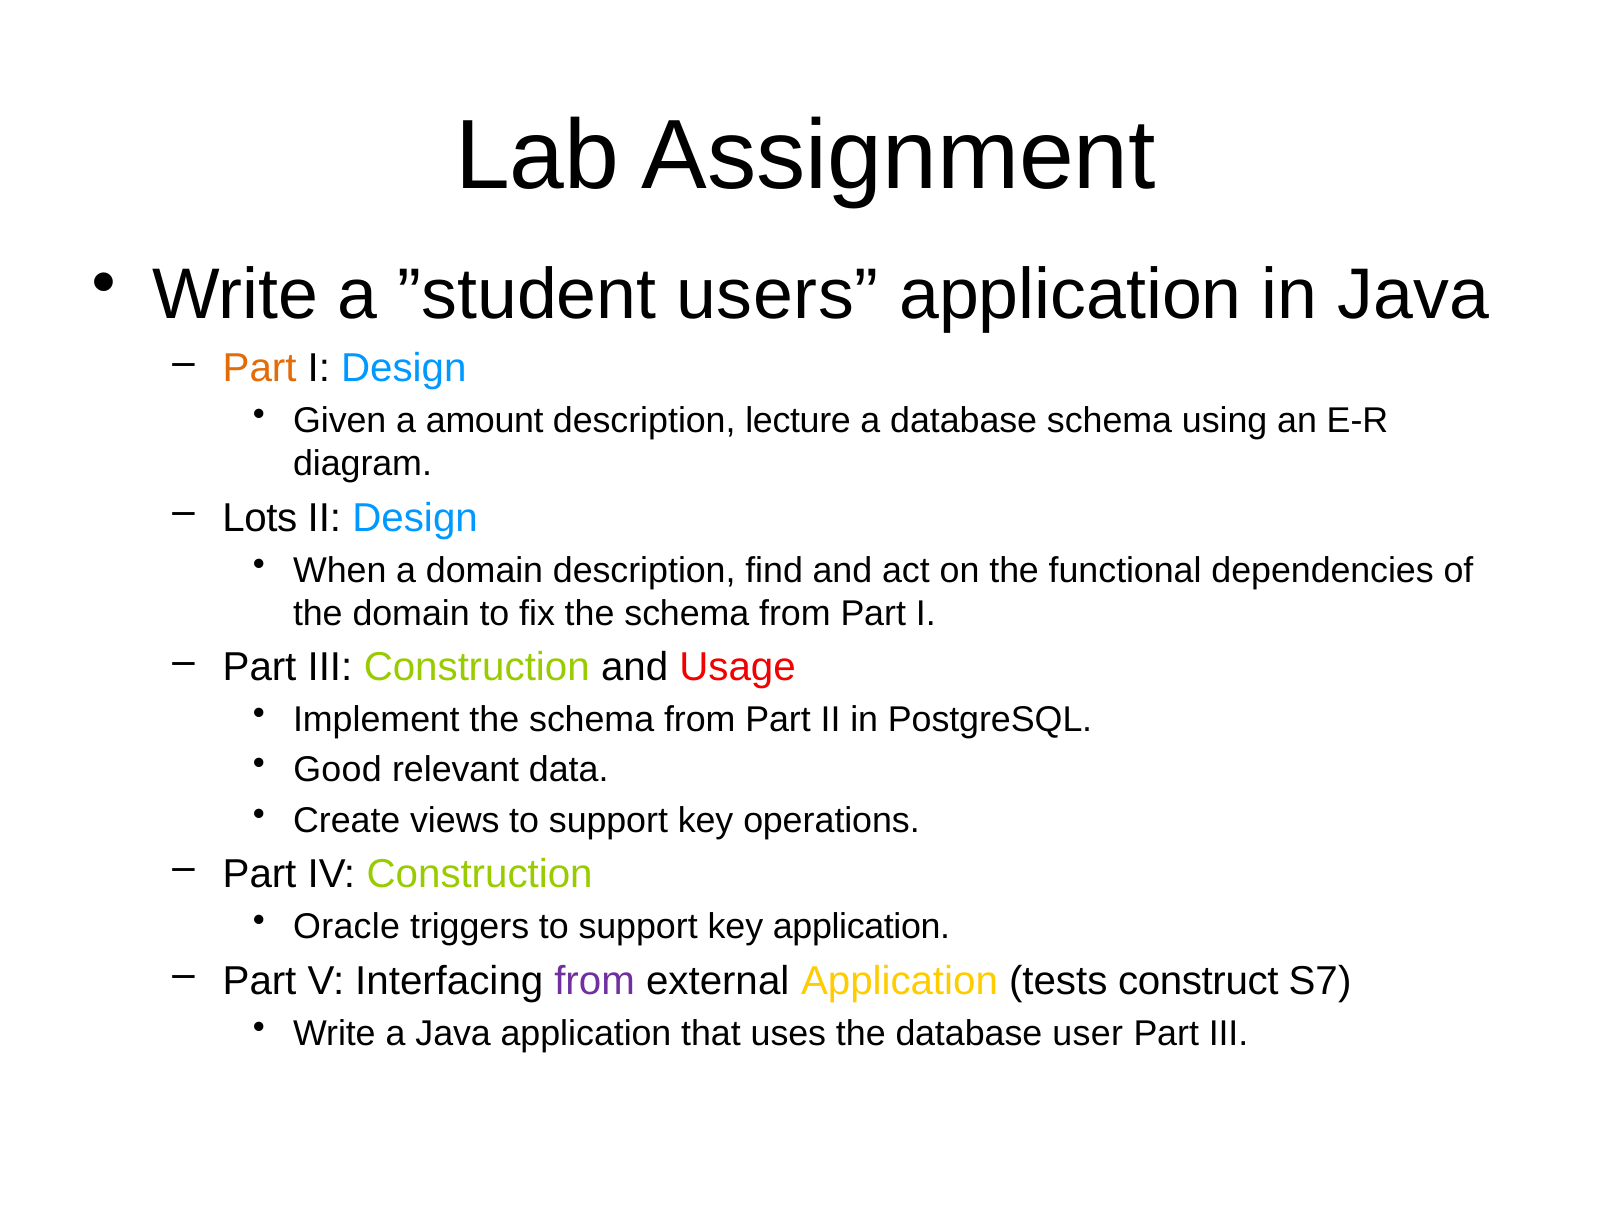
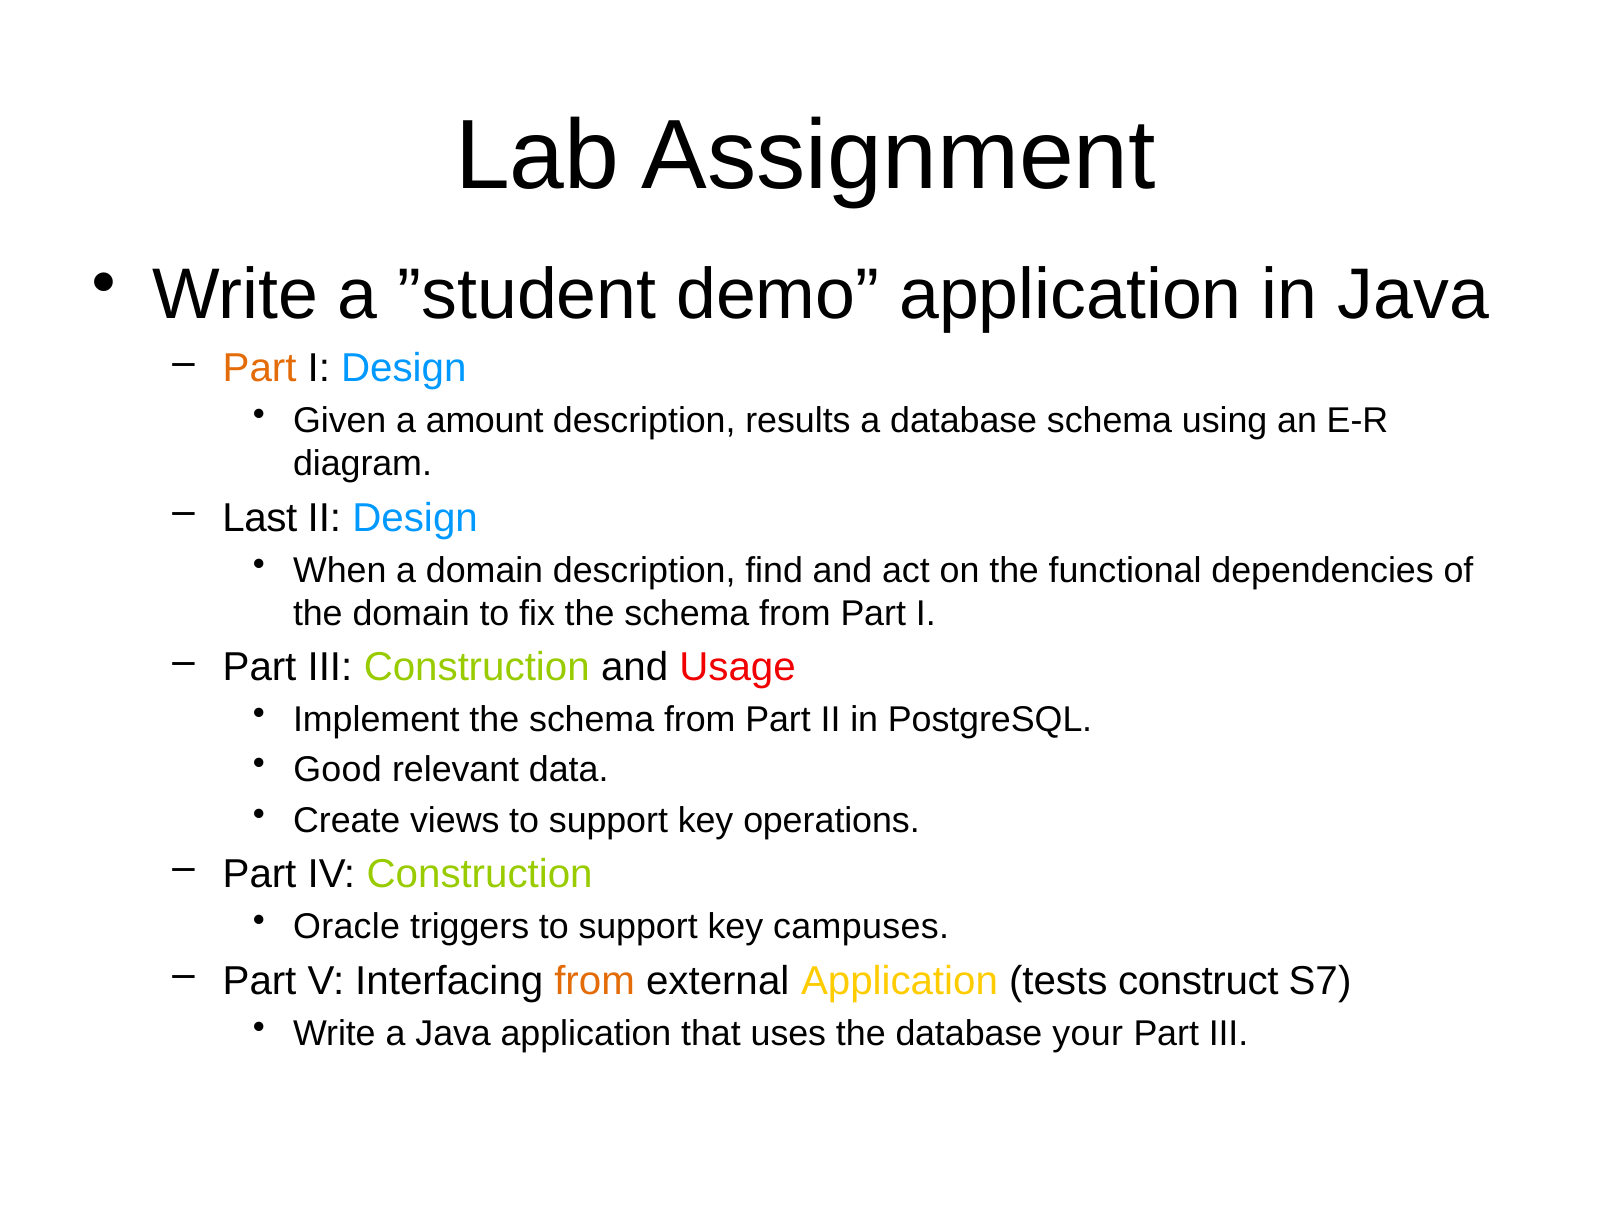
users: users -> demo
lecture: lecture -> results
Lots: Lots -> Last
key application: application -> campuses
from at (595, 981) colour: purple -> orange
user: user -> your
